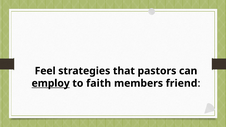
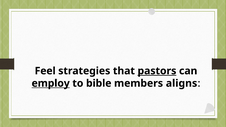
pastors underline: none -> present
faith: faith -> bible
friend: friend -> aligns
